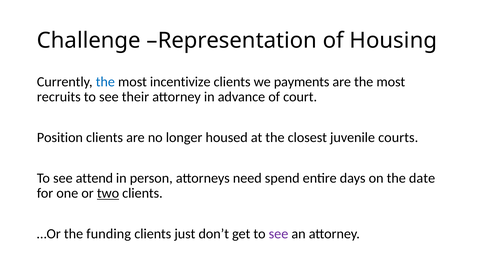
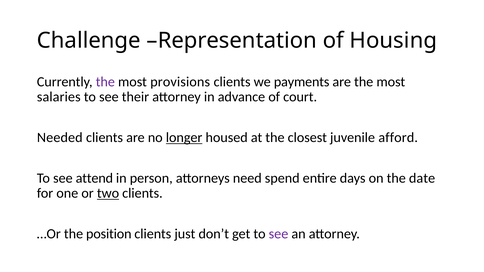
the at (105, 82) colour: blue -> purple
incentivize: incentivize -> provisions
recruits: recruits -> salaries
Position: Position -> Needed
longer underline: none -> present
courts: courts -> afford
funding: funding -> position
